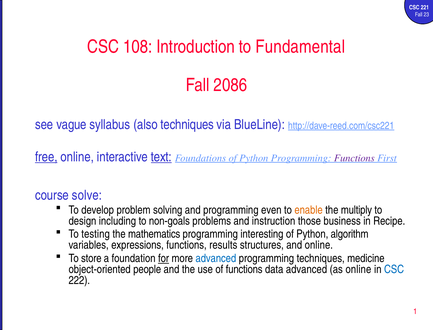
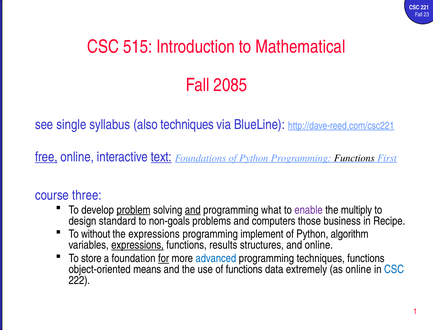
108: 108 -> 515
Fundamental: Fundamental -> Mathematical
2086: 2086 -> 2085
vague: vague -> single
Functions at (354, 158) colour: purple -> black
solve: solve -> three
problem underline: none -> present
and at (193, 210) underline: none -> present
even: even -> what
enable colour: orange -> purple
including: including -> standard
instruction: instruction -> computers
testing: testing -> without
the mathematics: mathematics -> expressions
interesting: interesting -> implement
expressions at (138, 245) underline: none -> present
techniques medicine: medicine -> functions
people: people -> means
data advanced: advanced -> extremely
